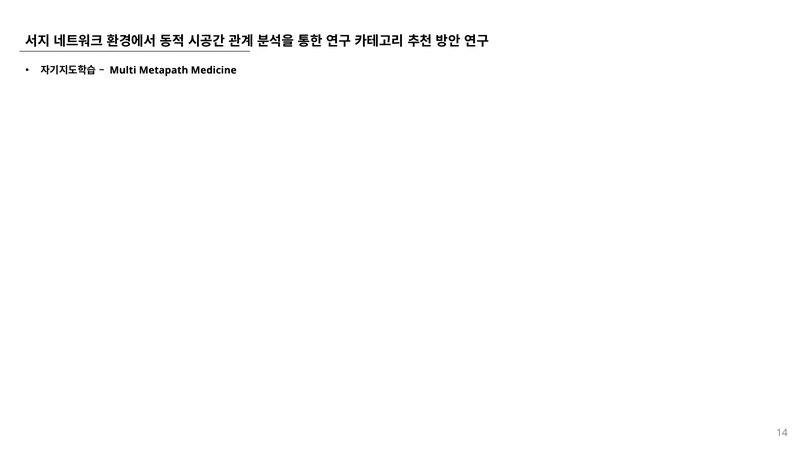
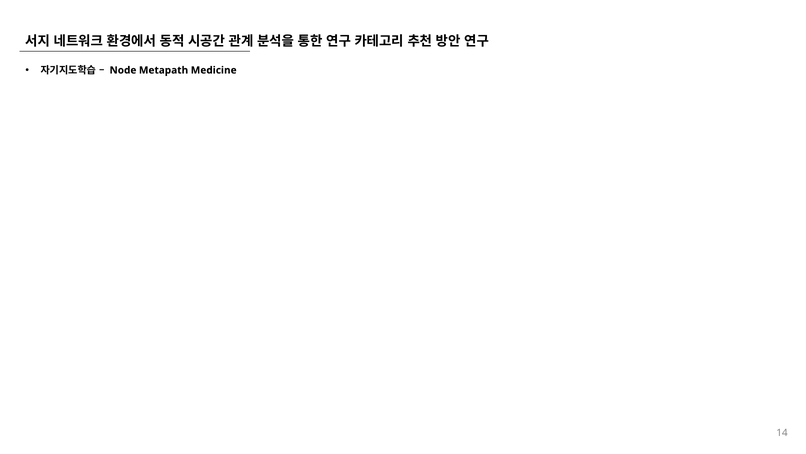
Multi: Multi -> Node
